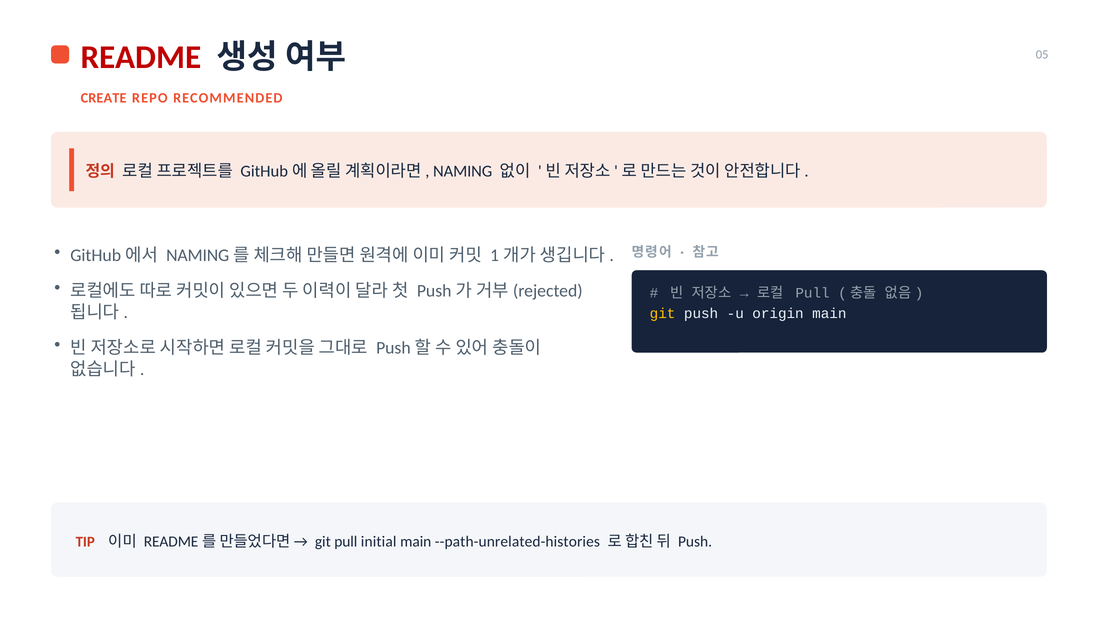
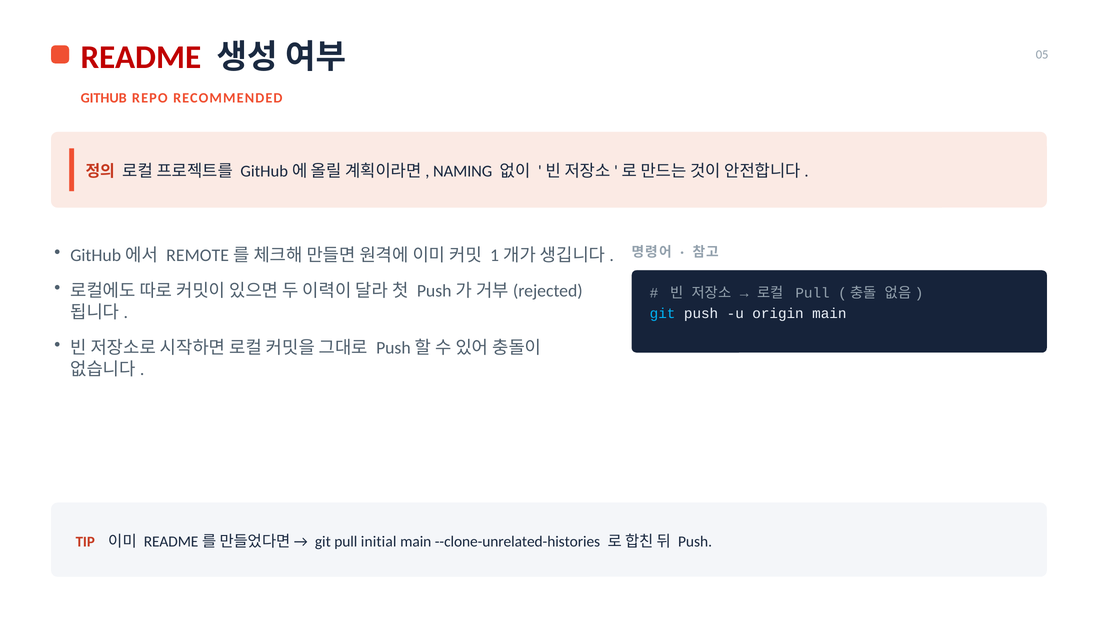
CREATE at (104, 98): CREATE -> GITHUB
NAMING at (198, 255): NAMING -> REMOTE
git at (663, 313) colour: yellow -> light blue
--path-unrelated-histories: --path-unrelated-histories -> --clone-unrelated-histories
